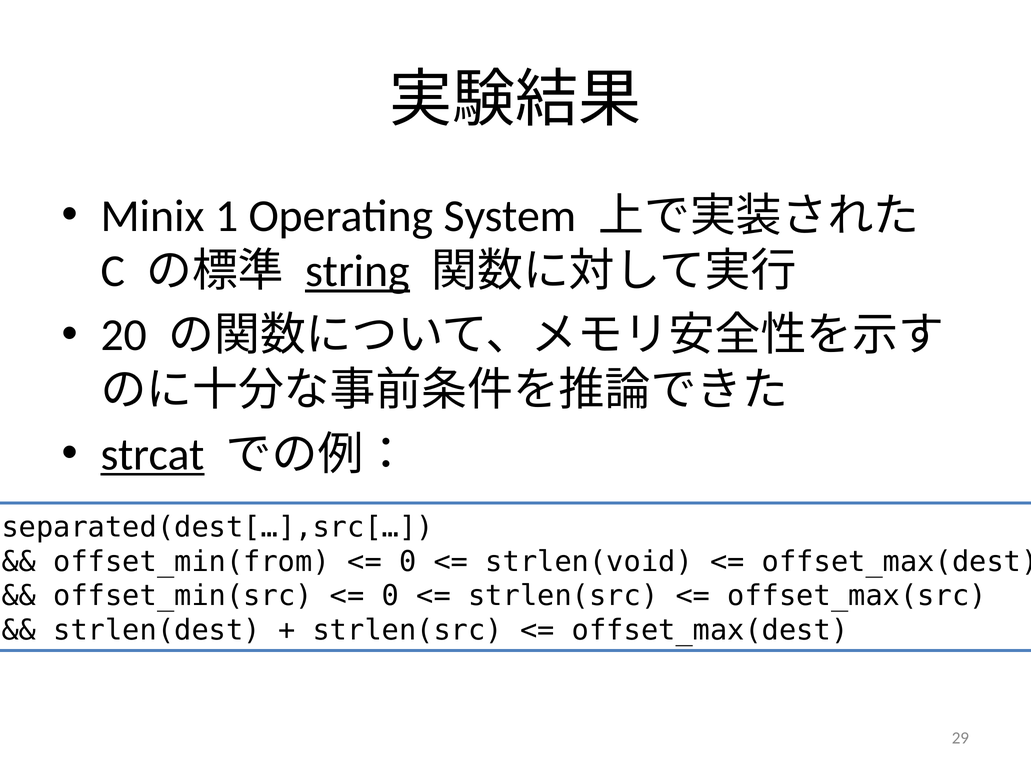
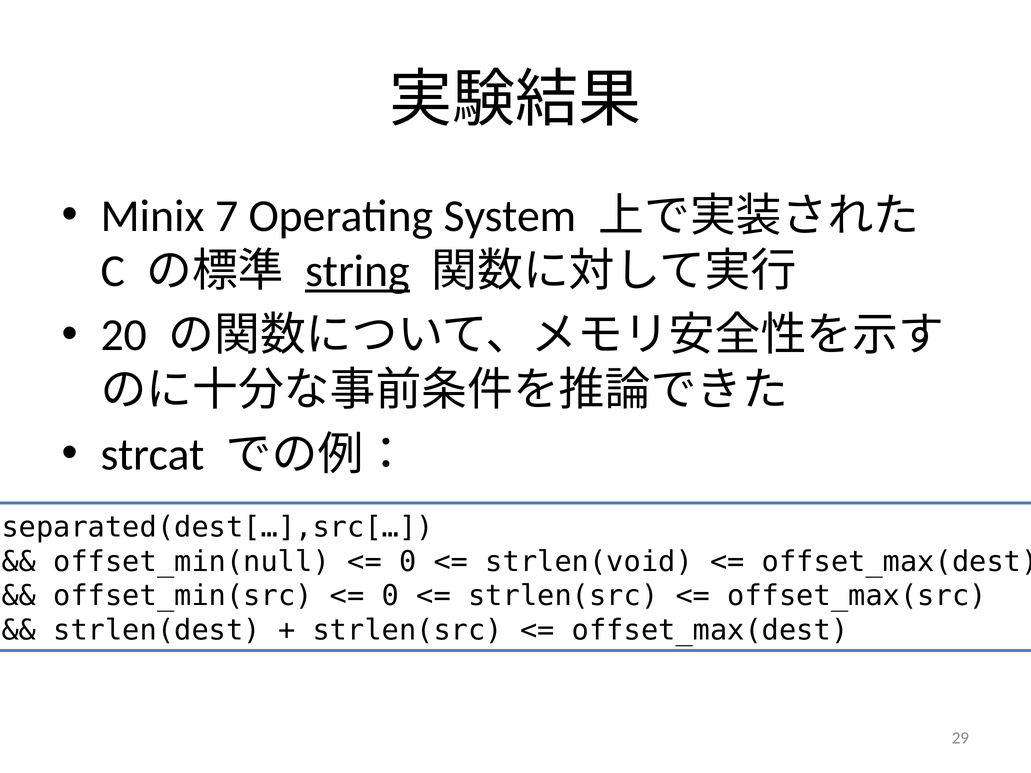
1: 1 -> 7
strcat underline: present -> none
offset_min(from: offset_min(from -> offset_min(null
